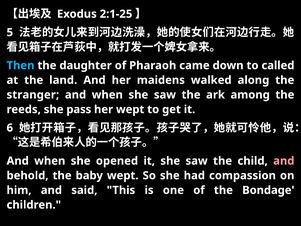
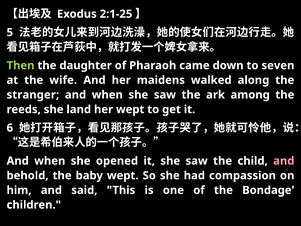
Then colour: light blue -> light green
called: called -> seven
land: land -> wife
pass: pass -> land
